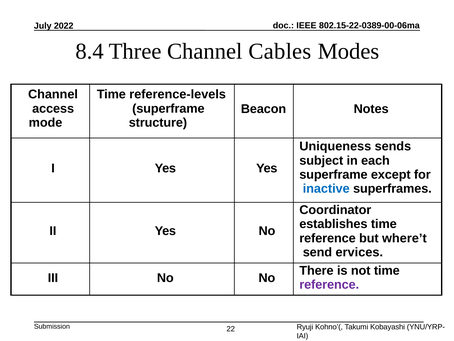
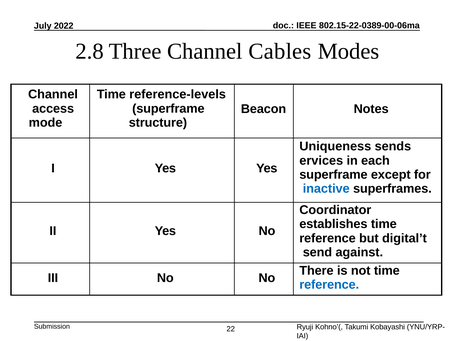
8.4: 8.4 -> 2.8
subject: subject -> ervices
where’t: where’t -> digital’t
ervices: ervices -> against
reference at (329, 284) colour: purple -> blue
